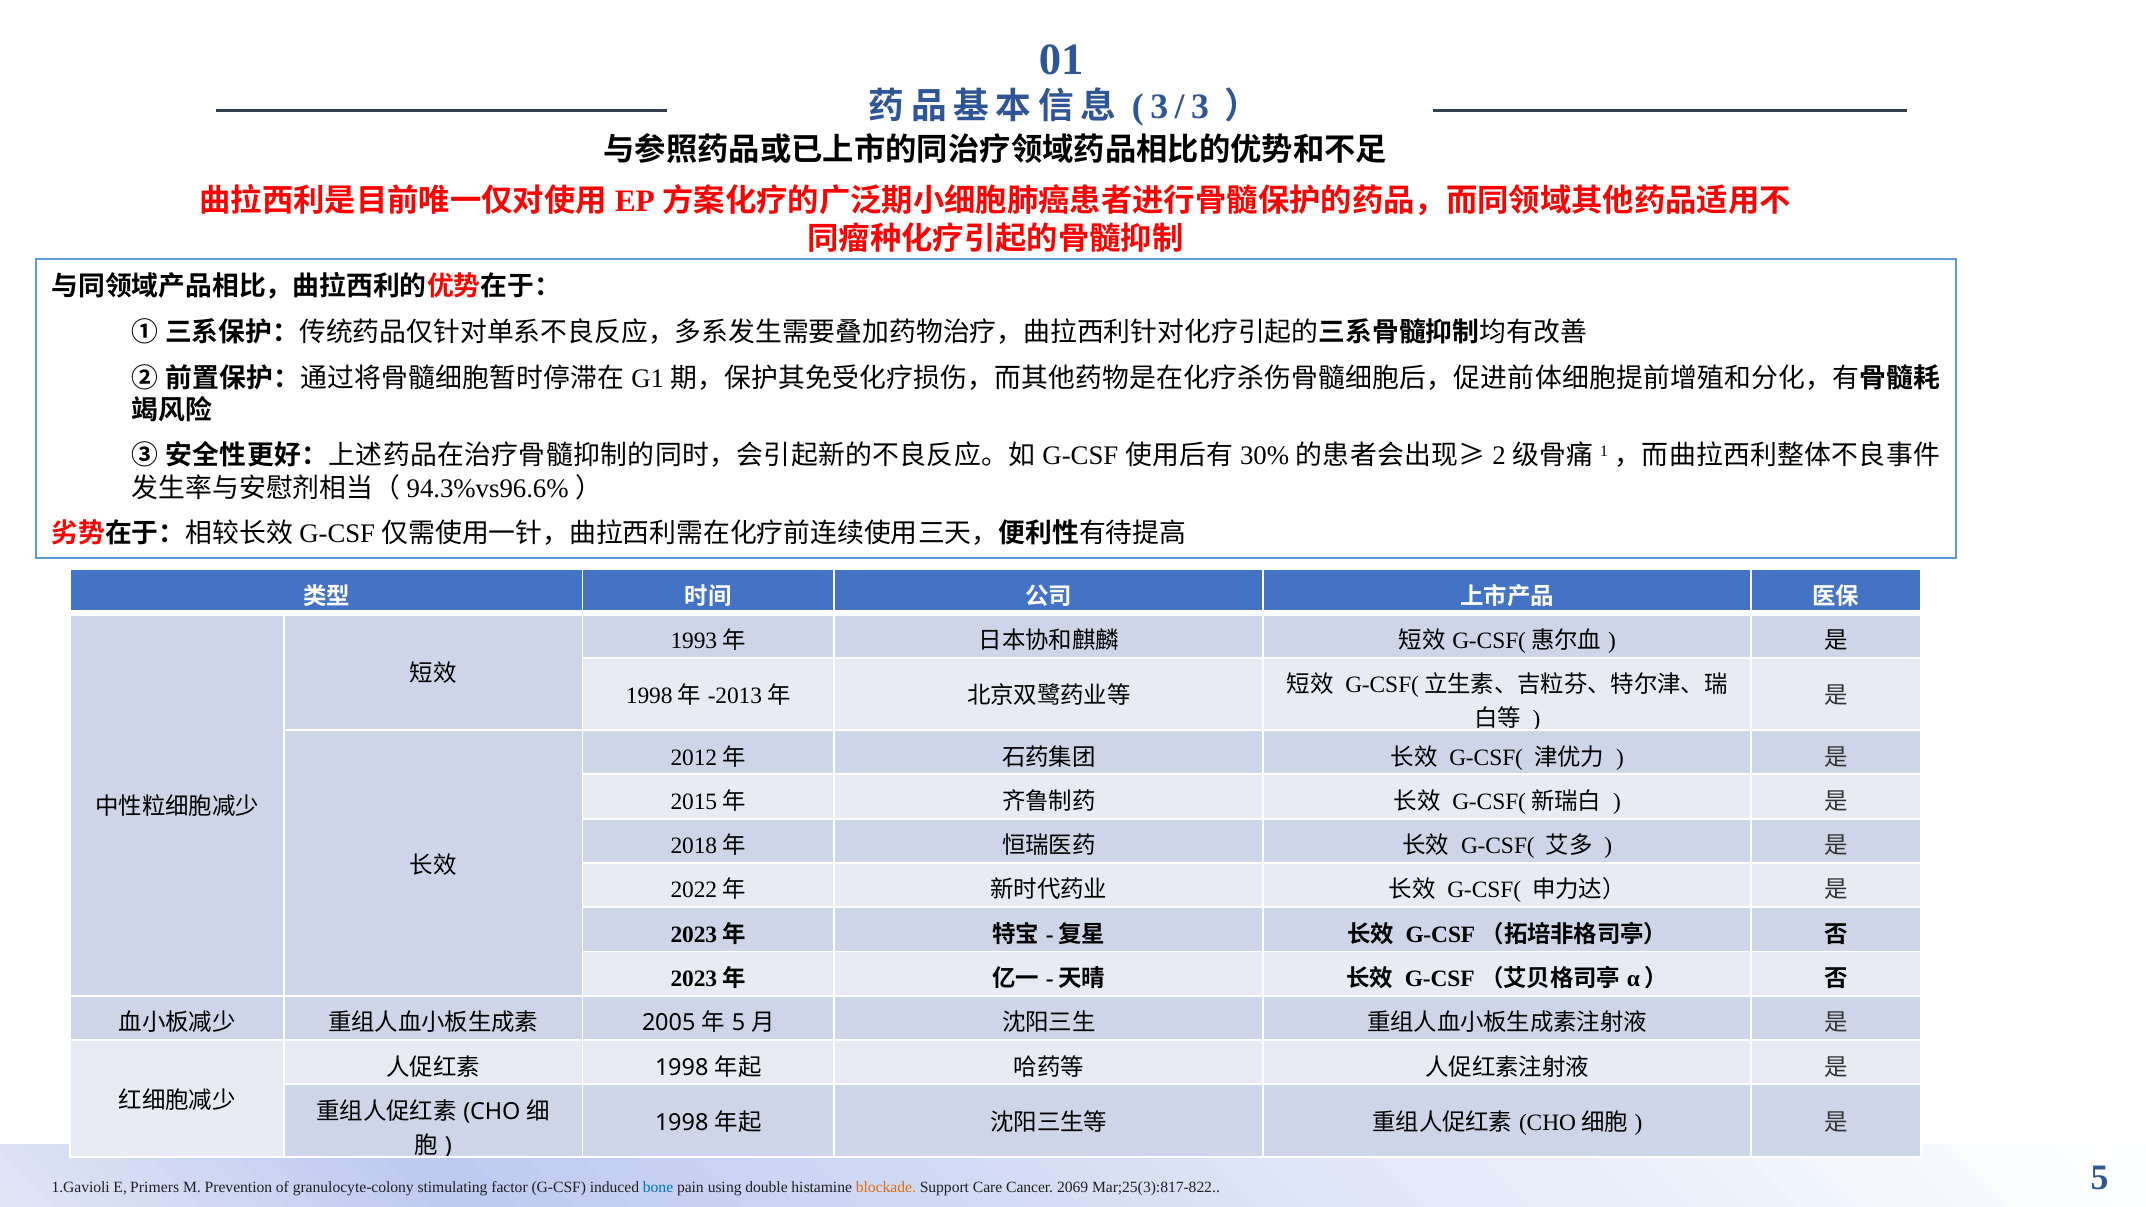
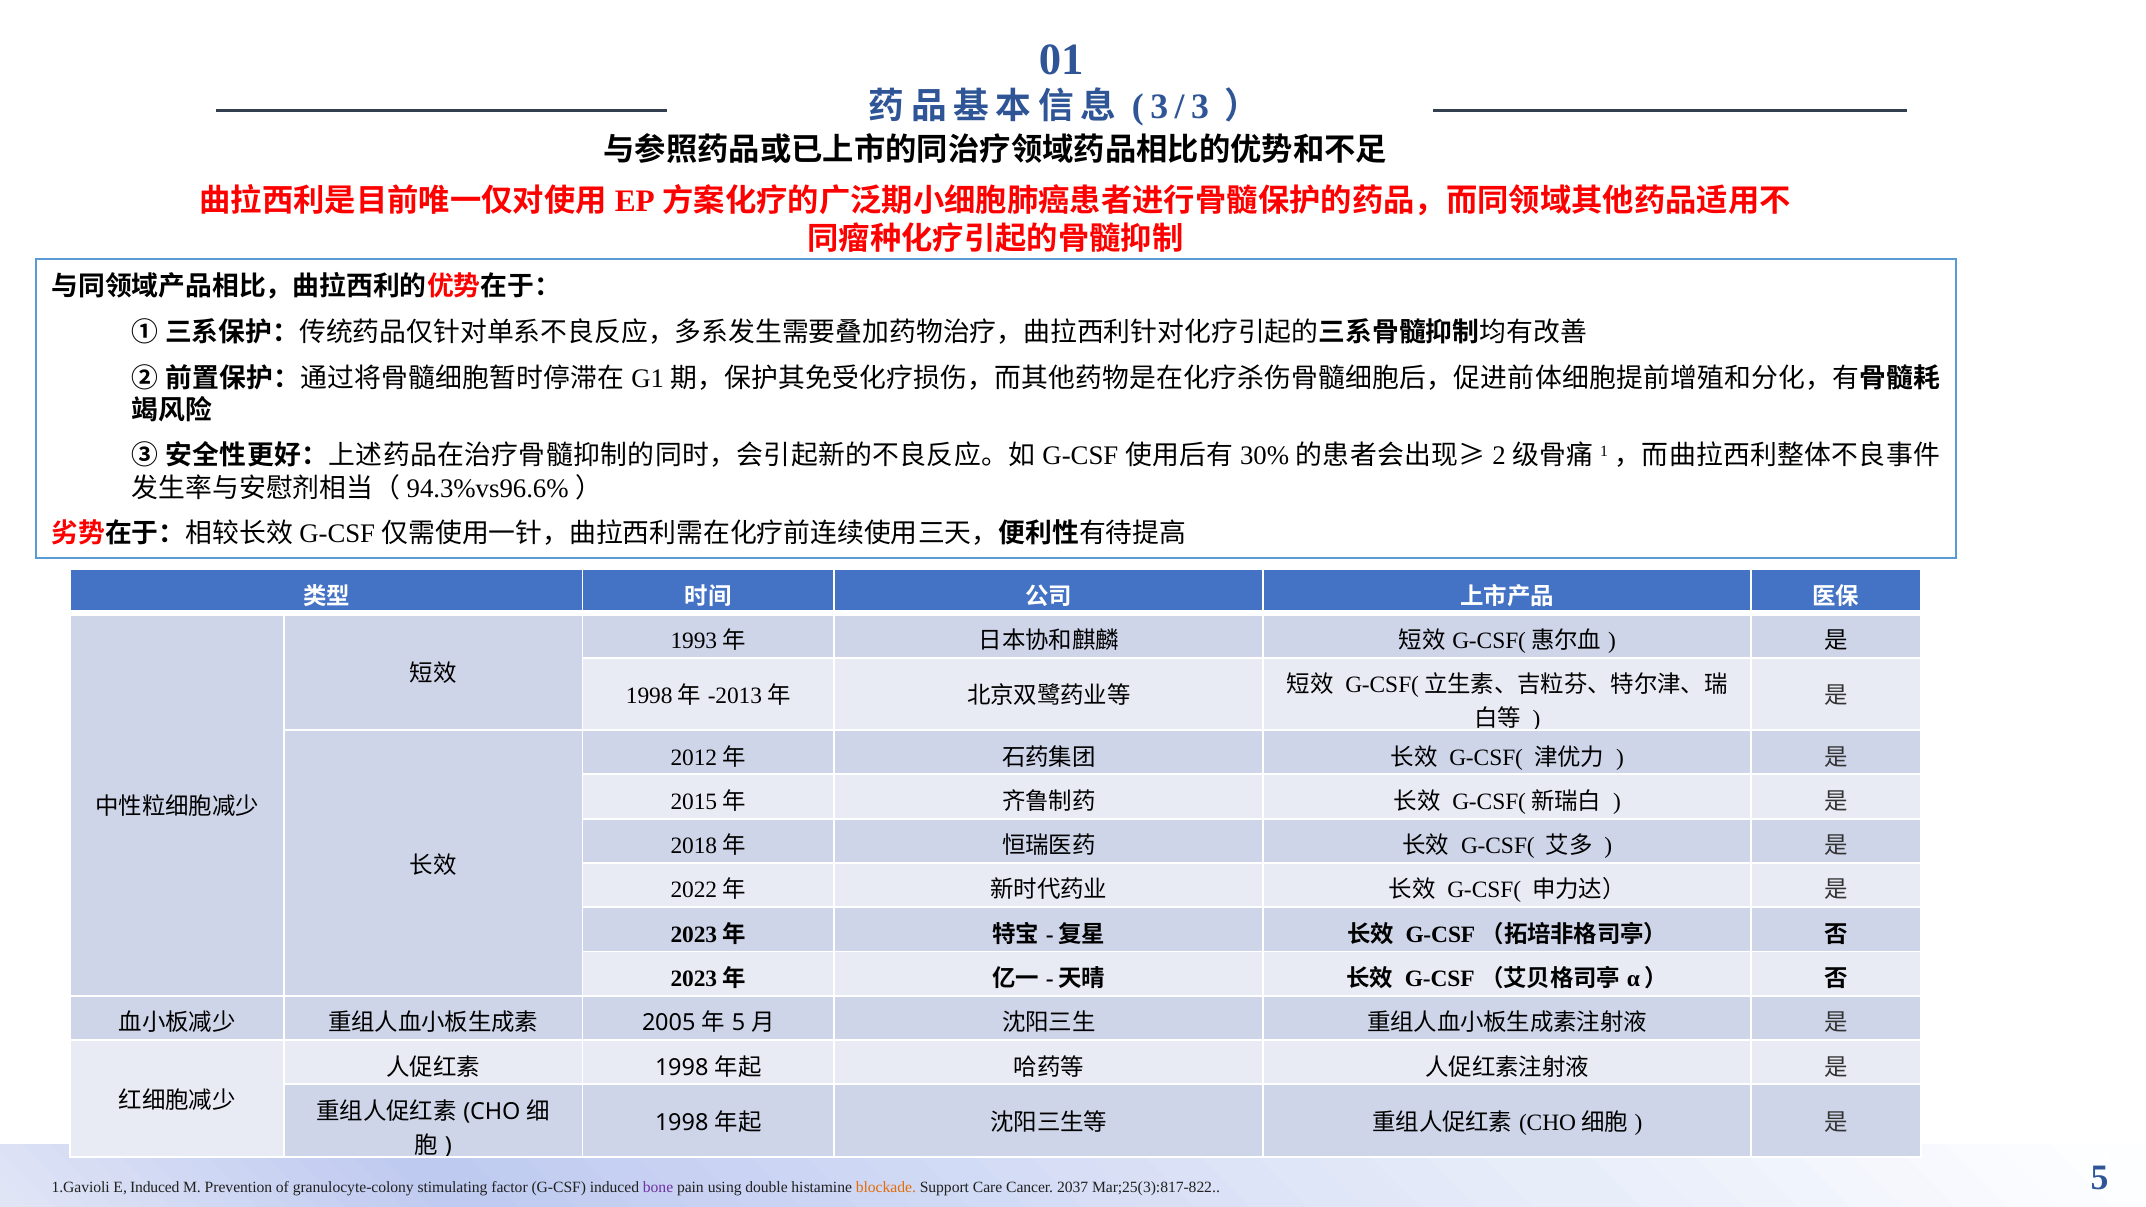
E Primers: Primers -> Induced
bone colour: blue -> purple
2069: 2069 -> 2037
